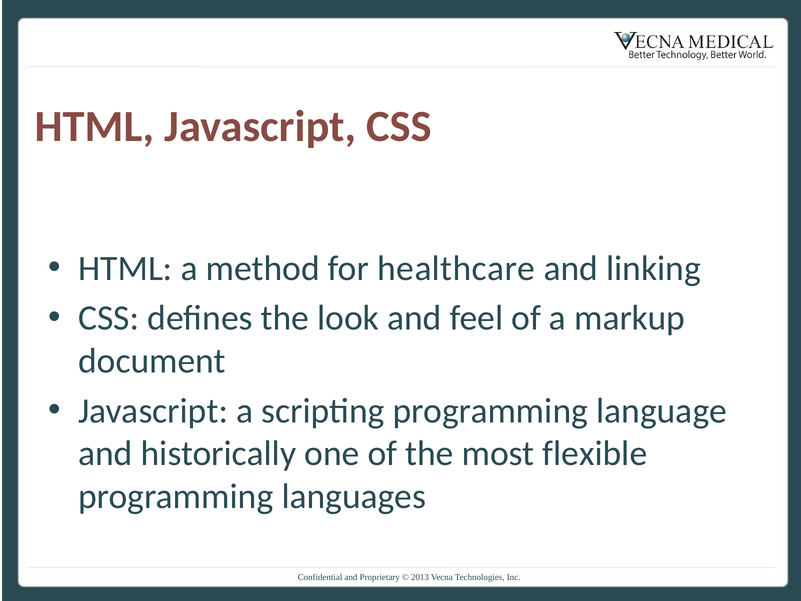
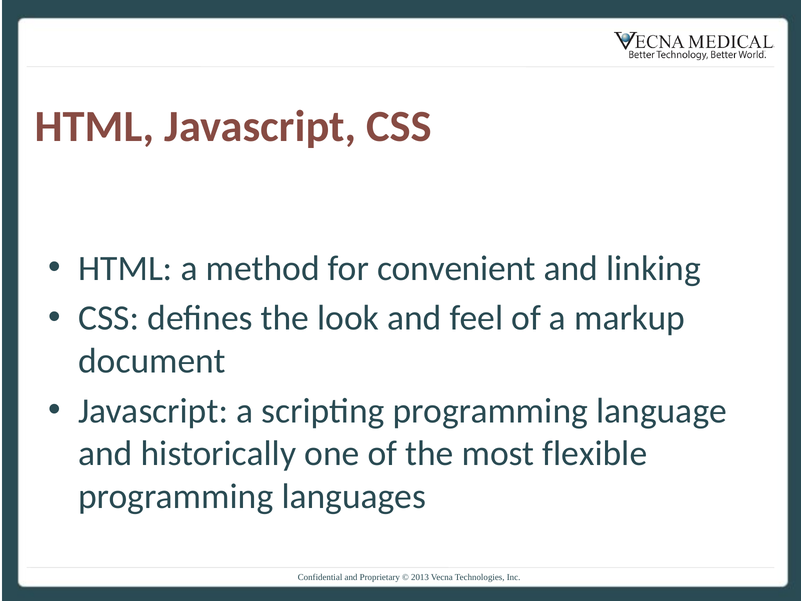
healthcare: healthcare -> convenient
